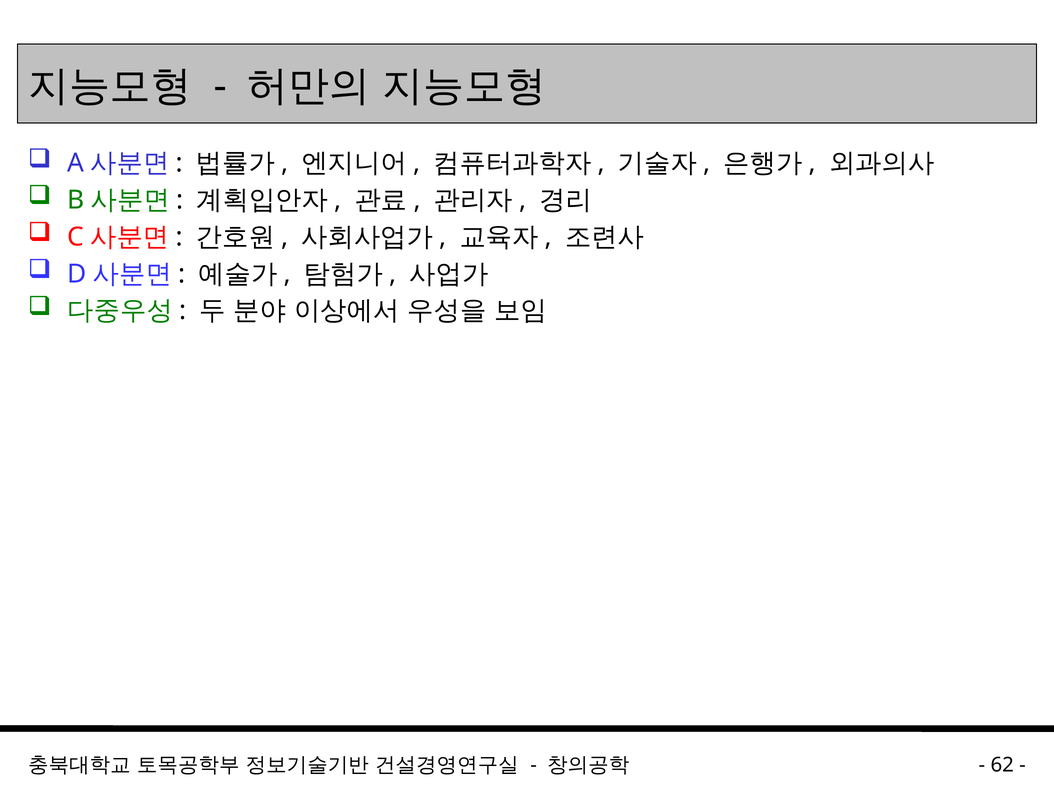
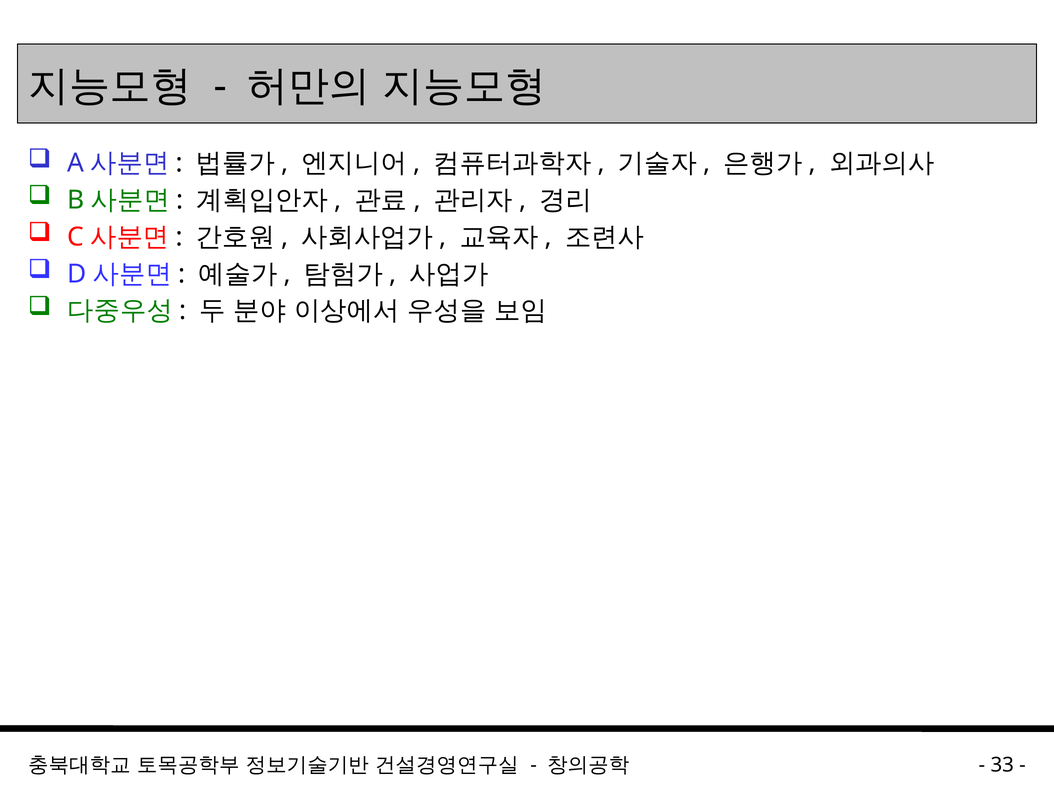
62: 62 -> 33
